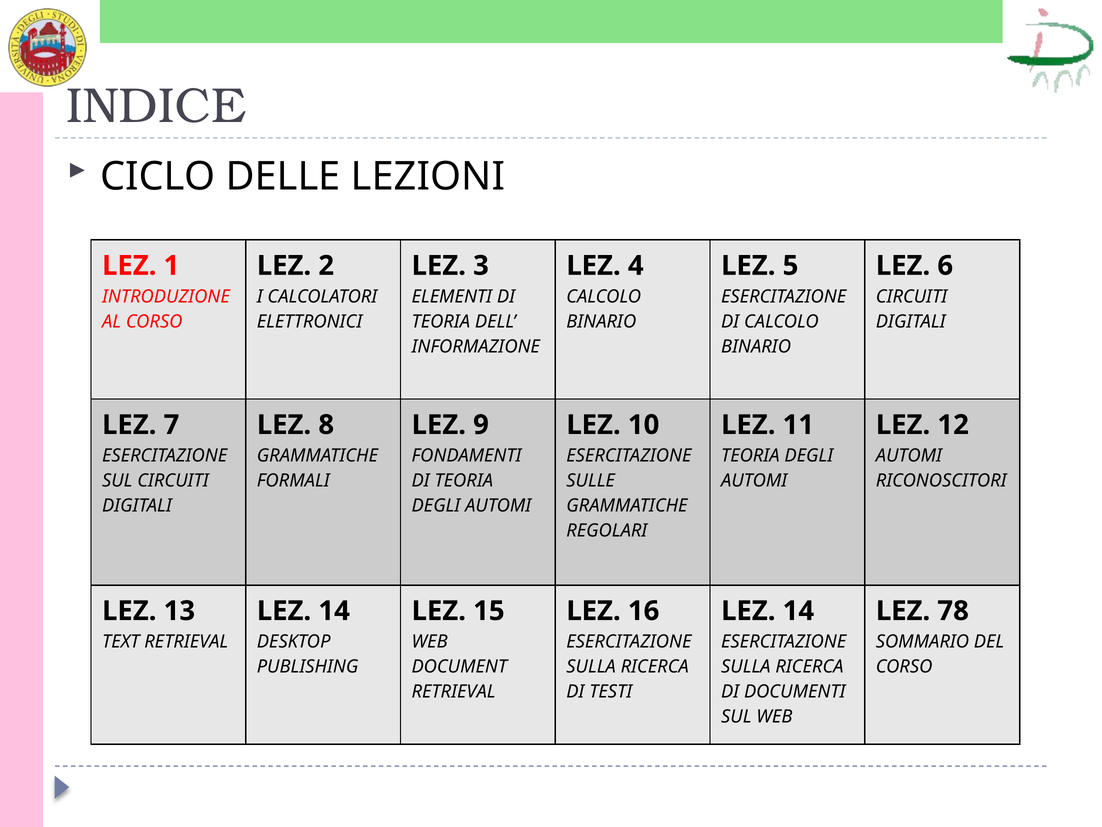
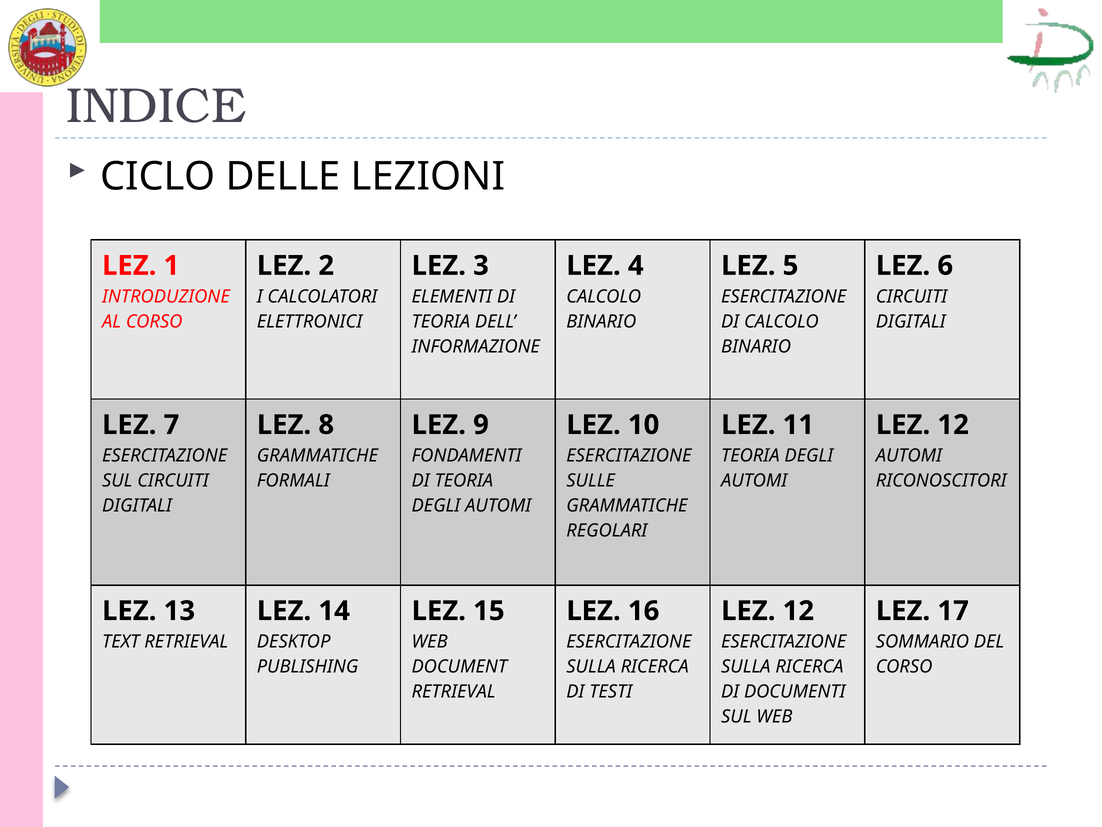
14 at (798, 611): 14 -> 12
78: 78 -> 17
